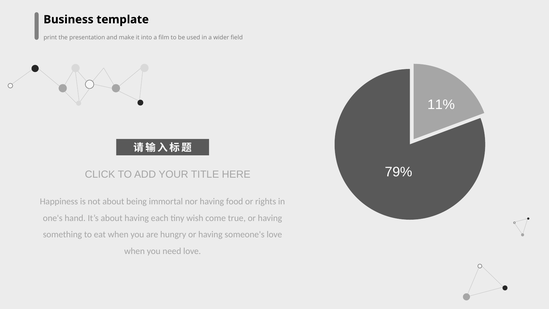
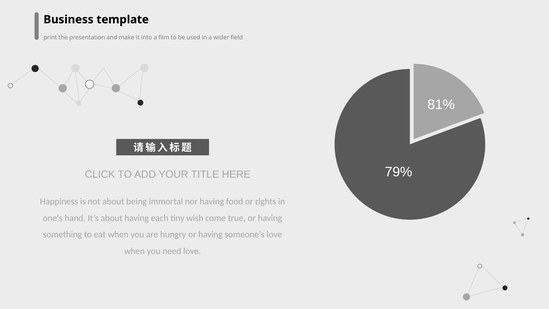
11%: 11% -> 81%
